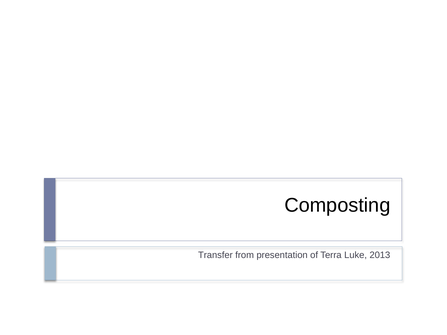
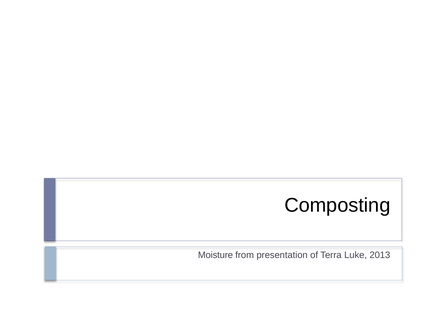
Transfer: Transfer -> Moisture
